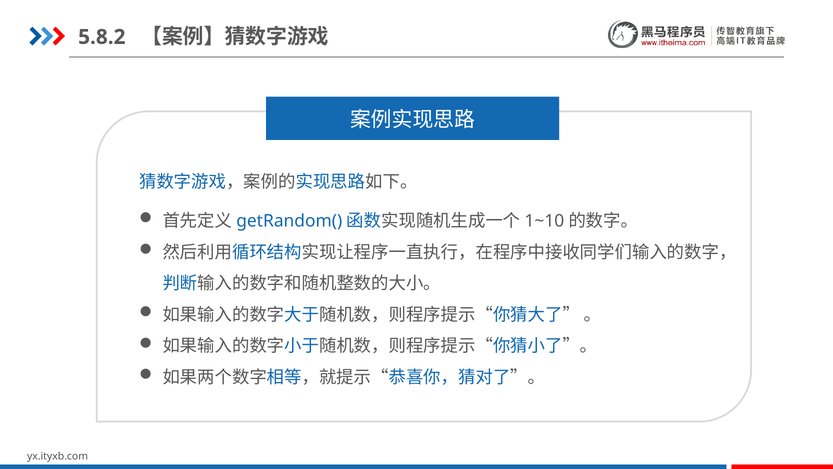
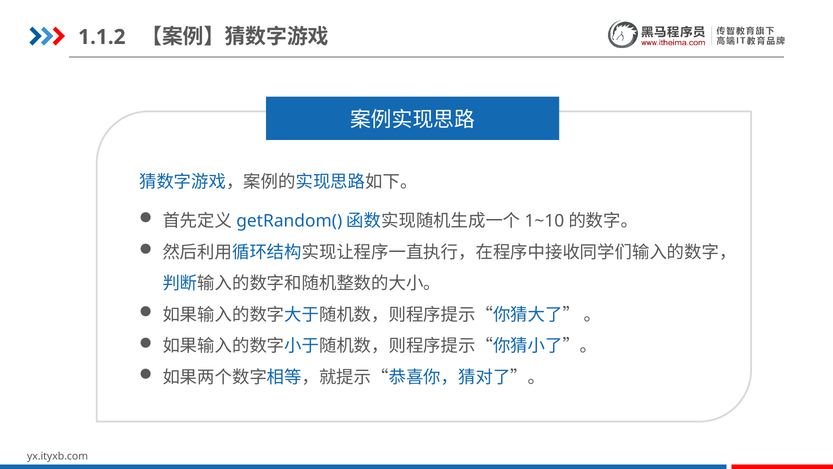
5.8.2: 5.8.2 -> 1.1.2
